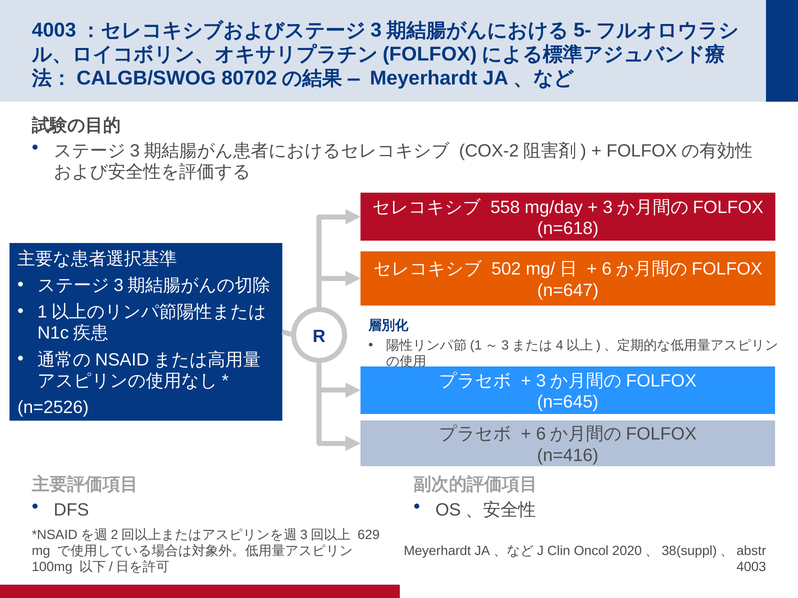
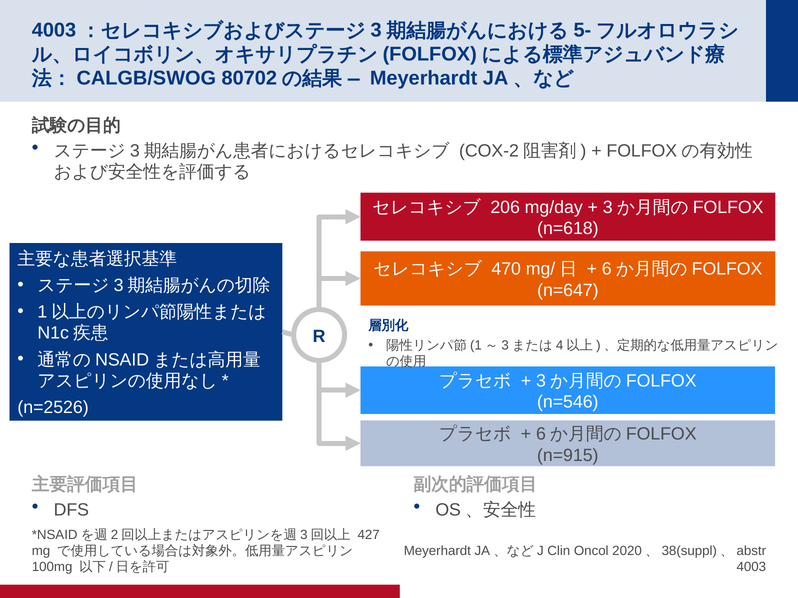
558: 558 -> 206
502: 502 -> 470
n=645: n=645 -> n=546
n=416: n=416 -> n=915
629: 629 -> 427
